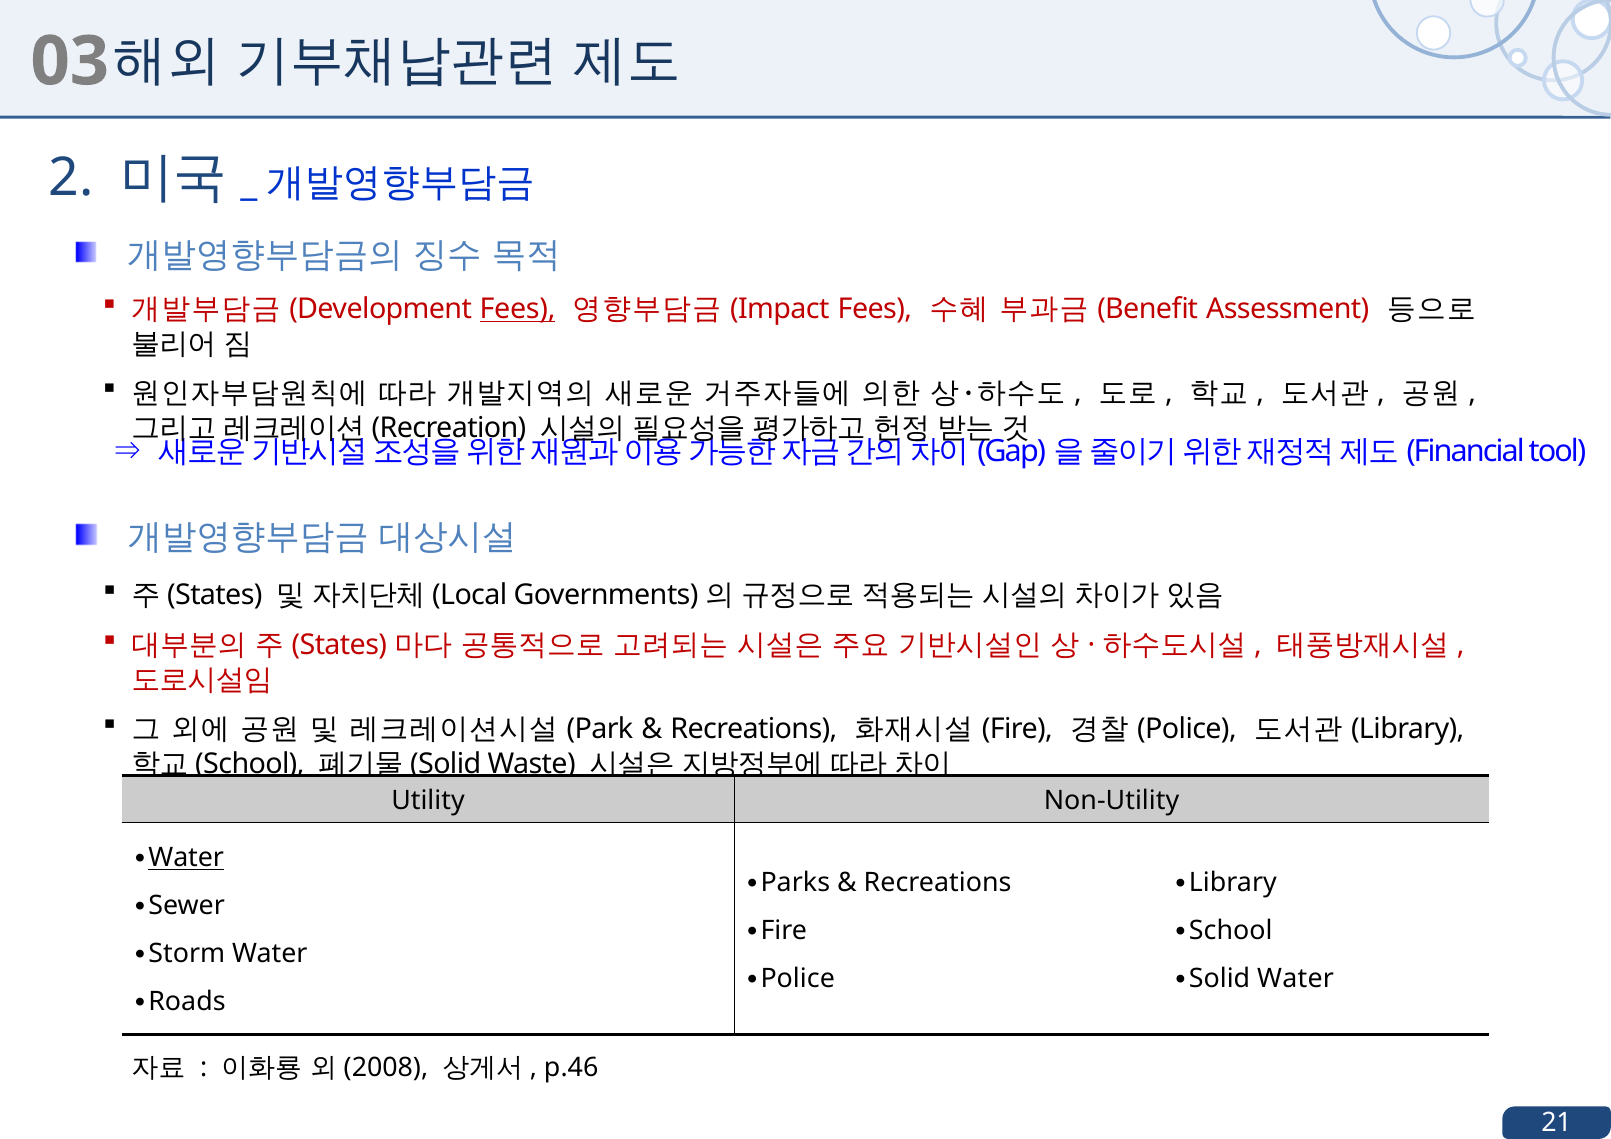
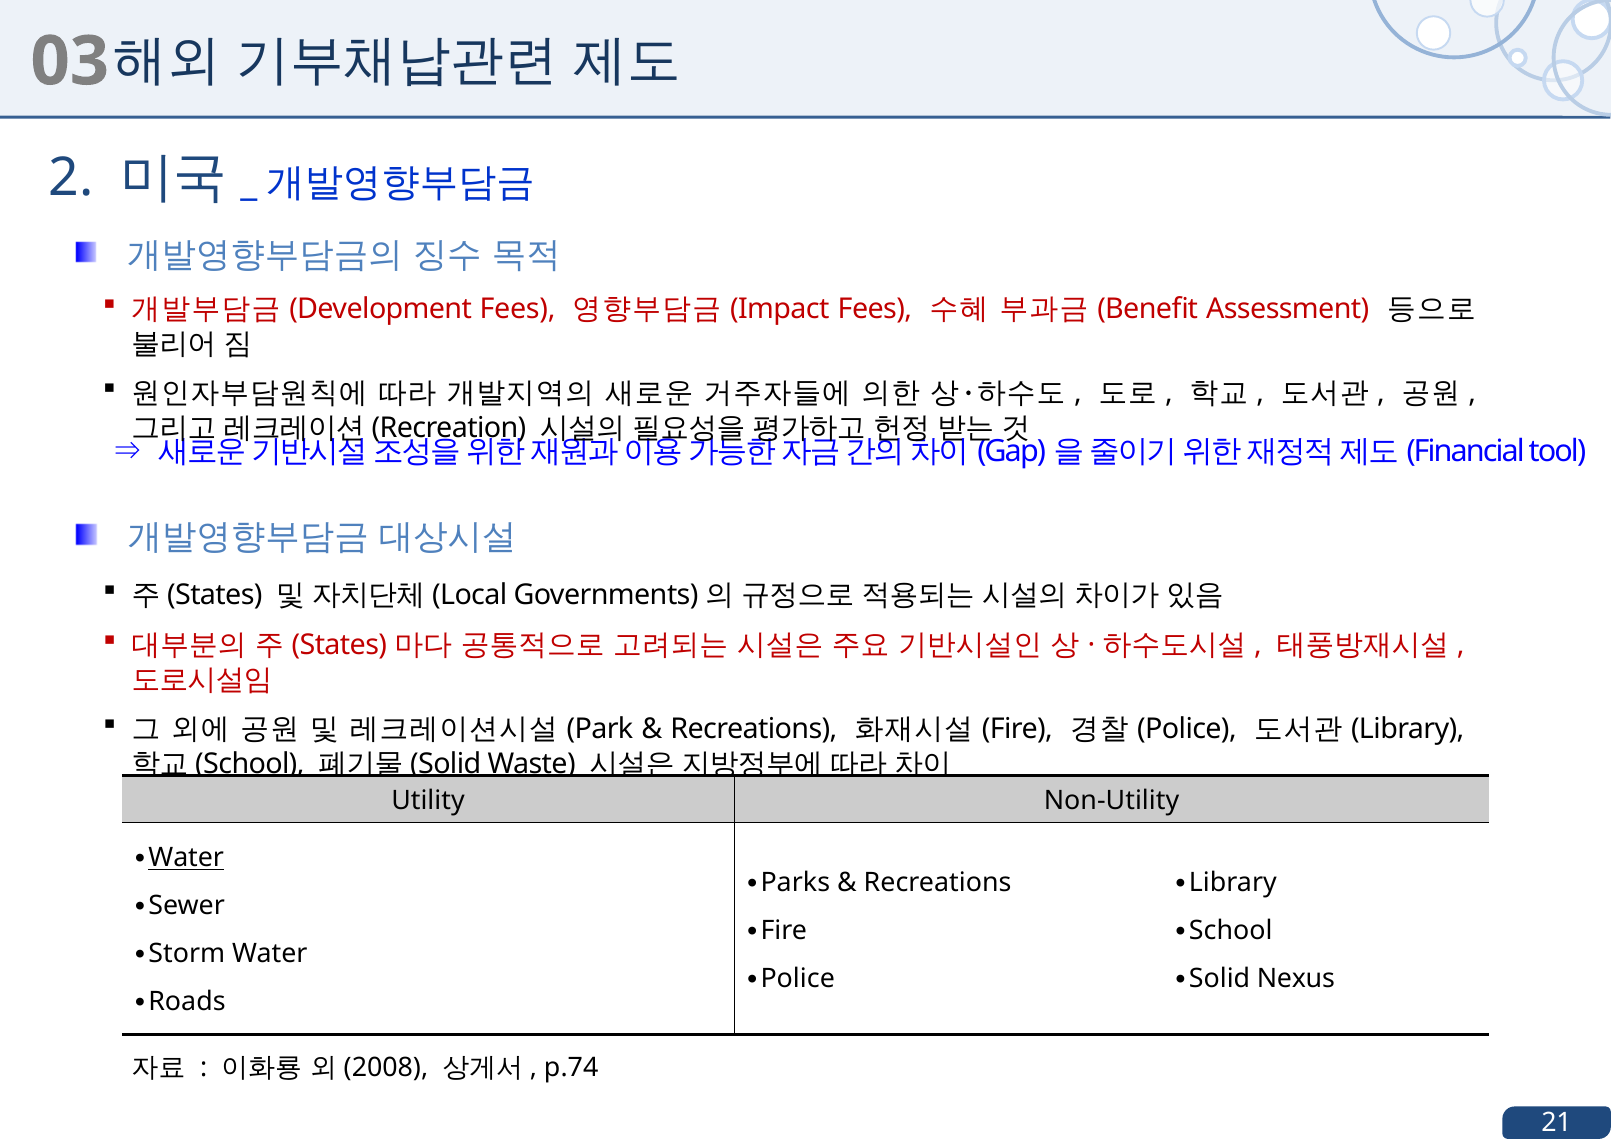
Fees at (518, 309) underline: present -> none
Water at (1296, 978): Water -> Nexus
p.46: p.46 -> p.74
